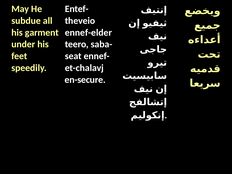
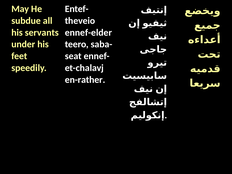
garment: garment -> servants
en-secure: en-secure -> en-rather
